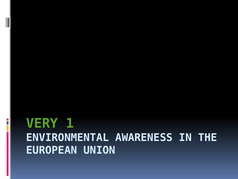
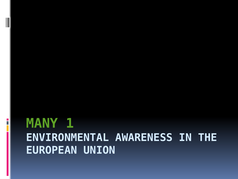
VERY: VERY -> MANY
